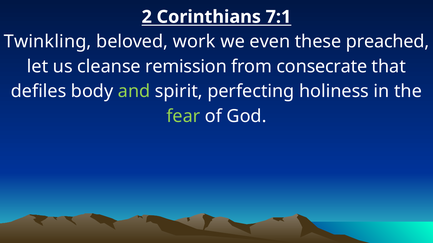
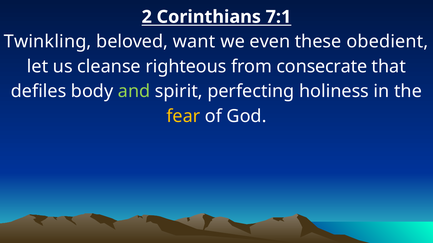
work: work -> want
preached: preached -> obedient
remission: remission -> righteous
fear colour: light green -> yellow
